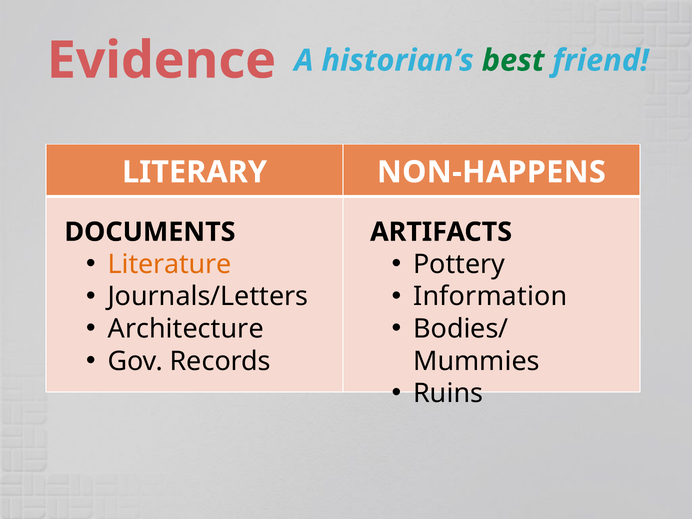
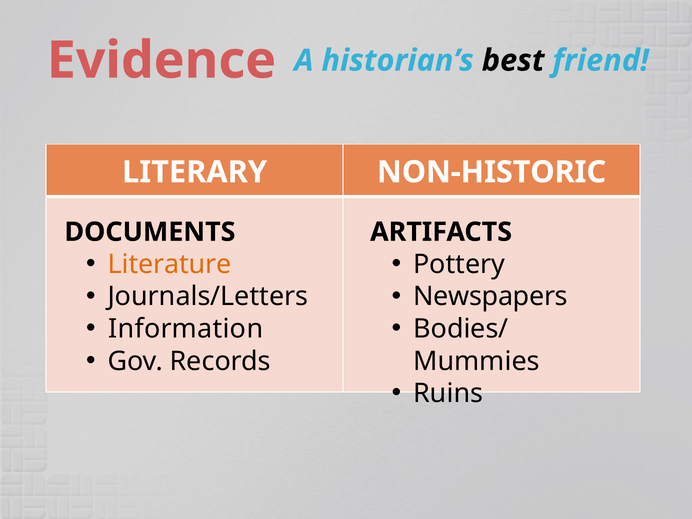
best colour: green -> black
NON-HAPPENS: NON-HAPPENS -> NON-HISTORIC
Information: Information -> Newspapers
Architecture: Architecture -> Information
